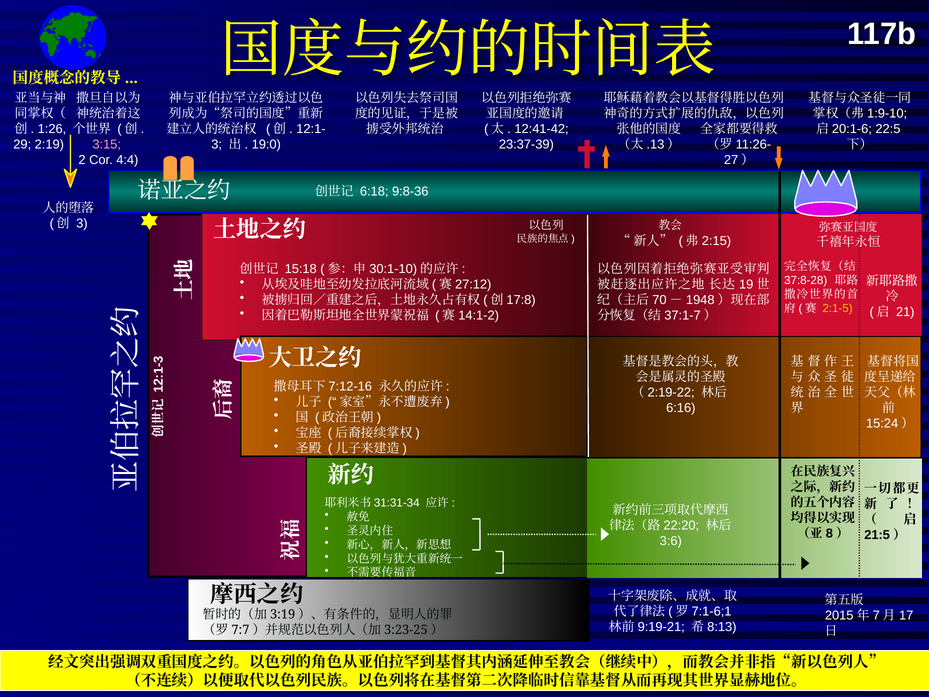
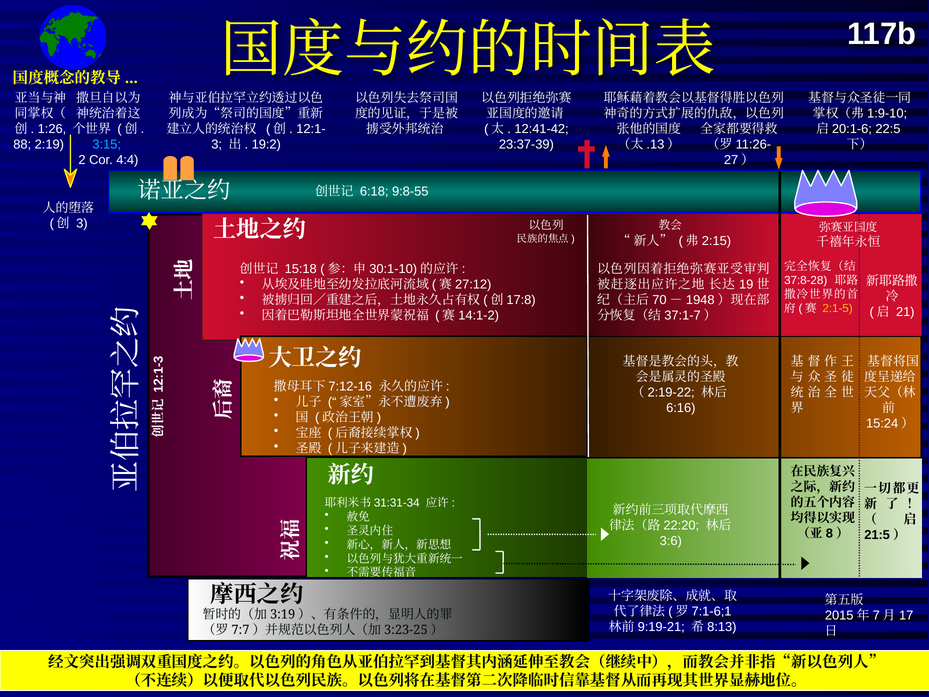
29: 29 -> 88
3:15 colour: pink -> light blue
19:0: 19:0 -> 19:2
9:8-36: 9:8-36 -> 9:8-55
